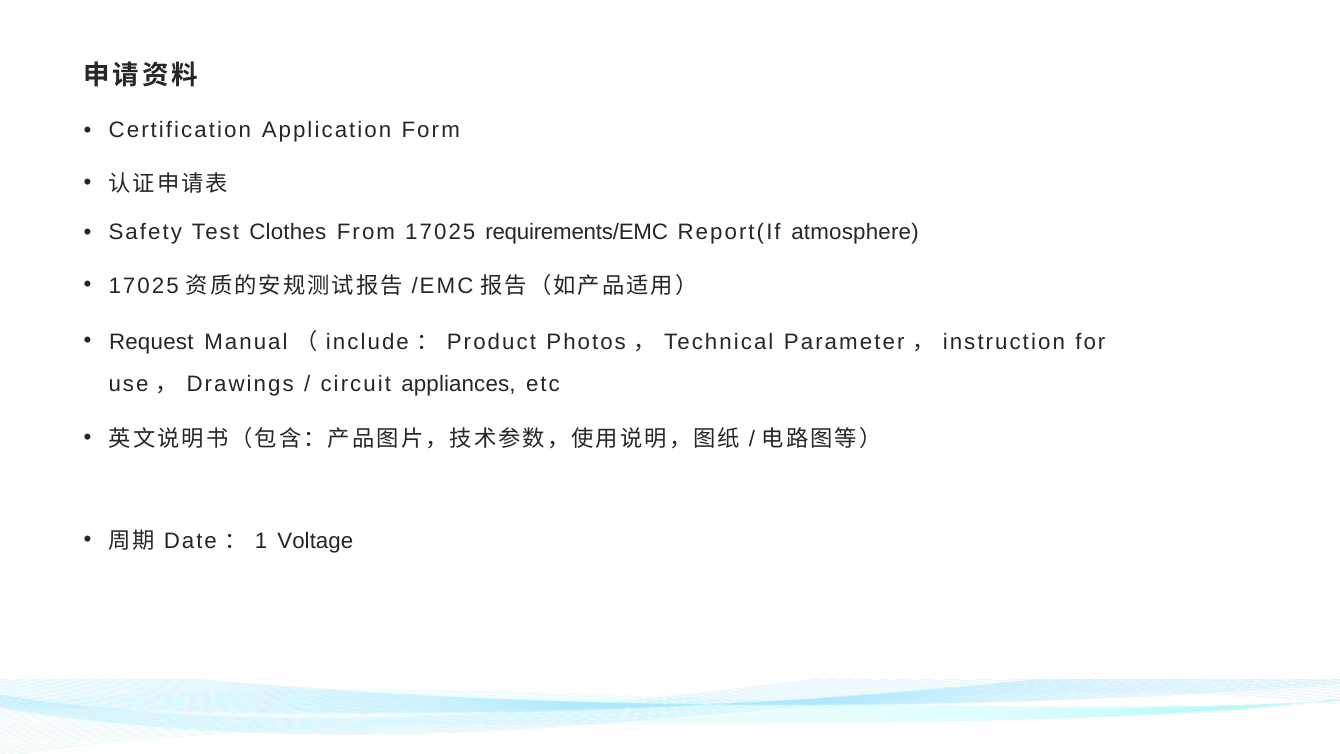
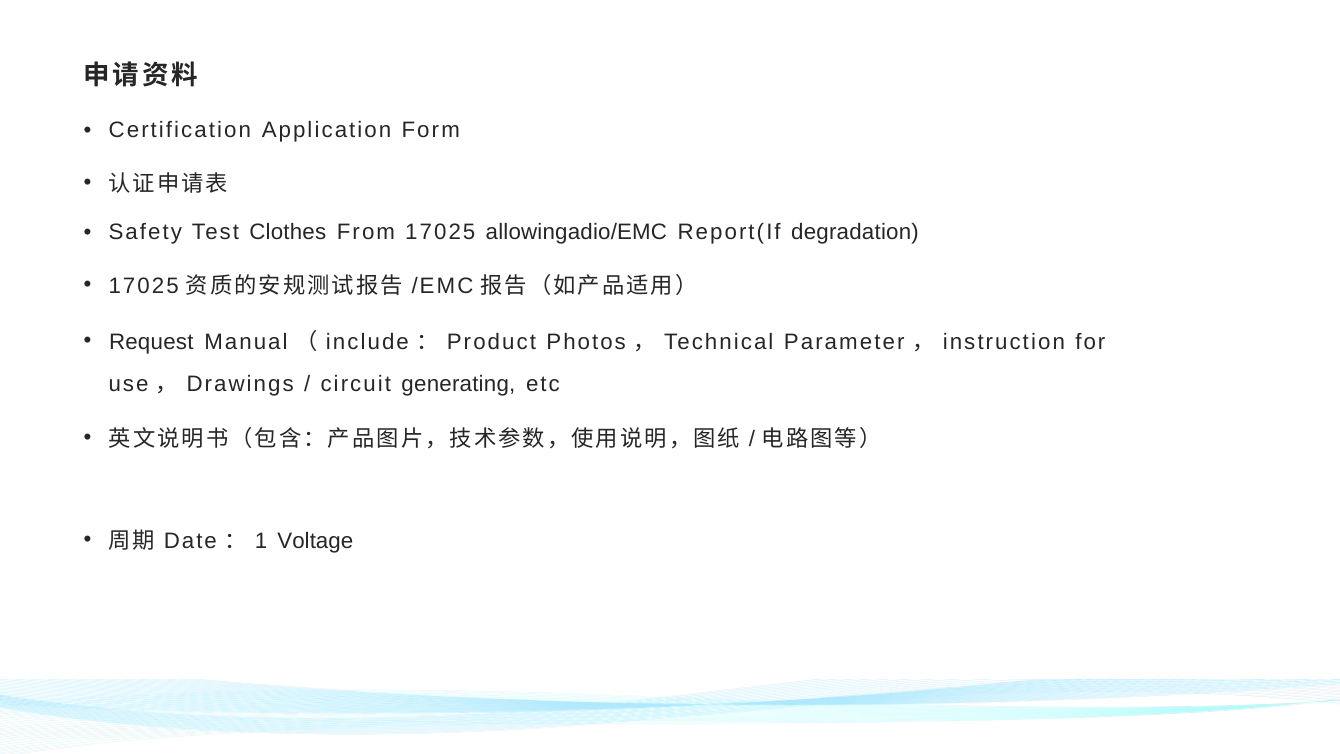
requirements/EMC: requirements/EMC -> allowingadio/EMC
atmosphere: atmosphere -> degradation
appliances: appliances -> generating
